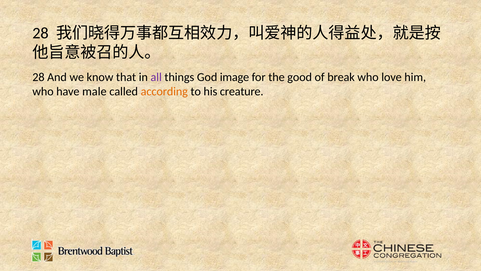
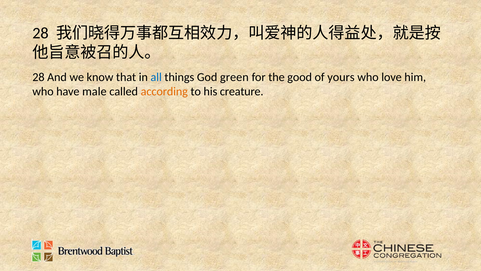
all colour: purple -> blue
image: image -> green
break: break -> yours
